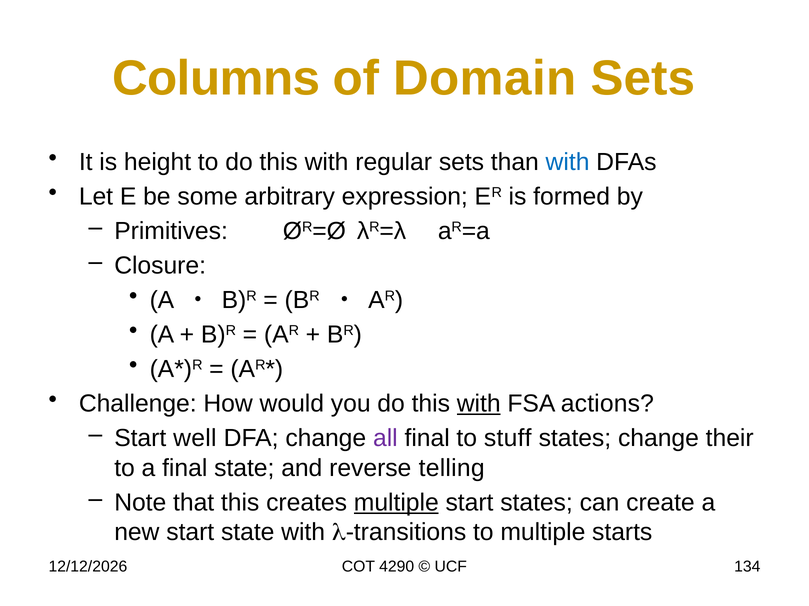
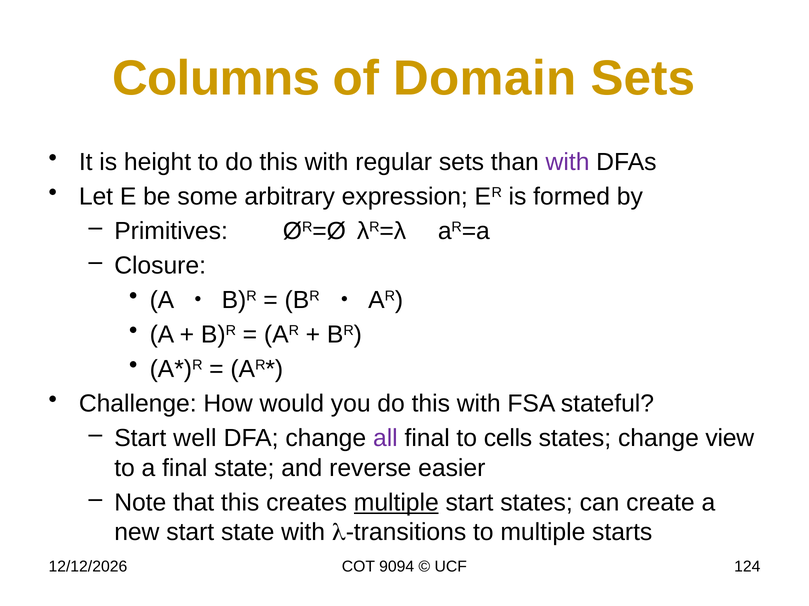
with at (568, 162) colour: blue -> purple
with at (479, 404) underline: present -> none
actions: actions -> stateful
stuff: stuff -> cells
their: their -> view
telling: telling -> easier
4290: 4290 -> 9094
134: 134 -> 124
